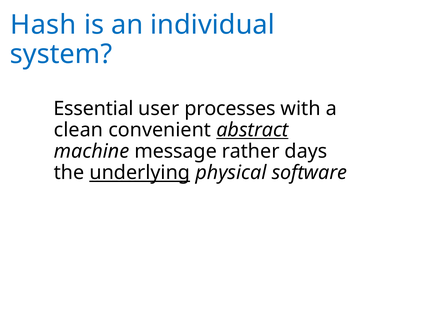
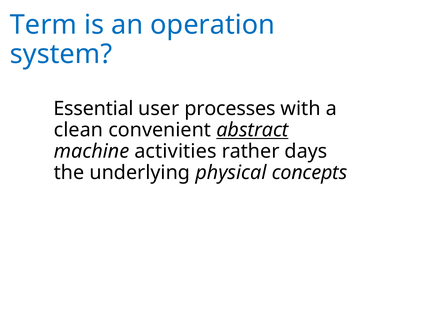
Hash: Hash -> Term
individual: individual -> operation
message: message -> activities
underlying underline: present -> none
software: software -> concepts
